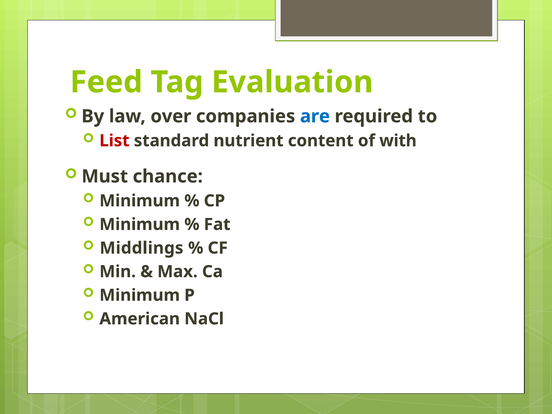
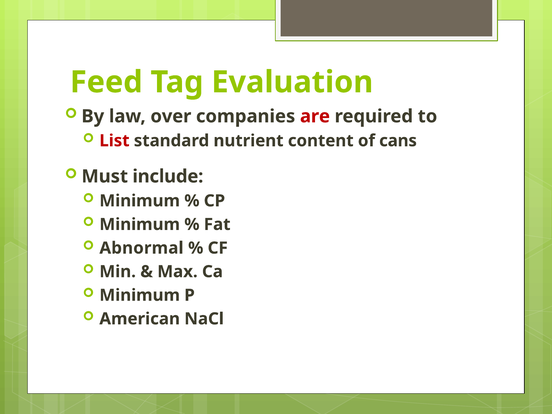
are colour: blue -> red
with: with -> cans
chance: chance -> include
Middlings: Middlings -> Abnormal
